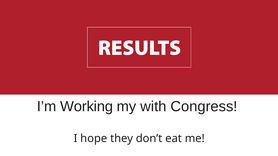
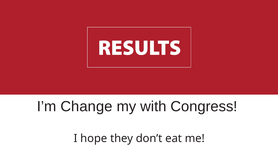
Working: Working -> Change
